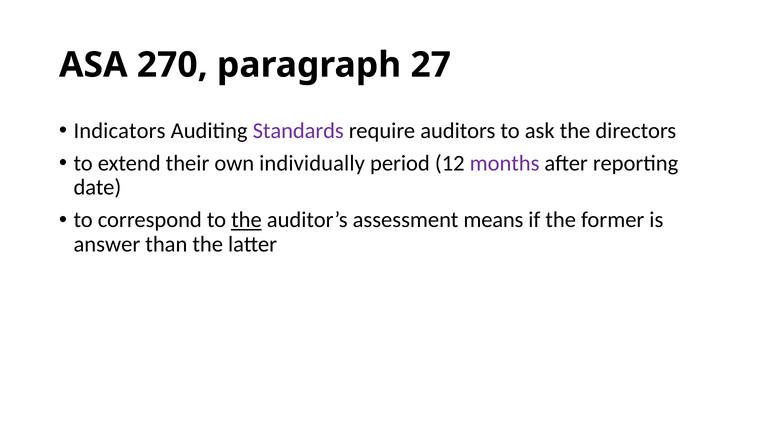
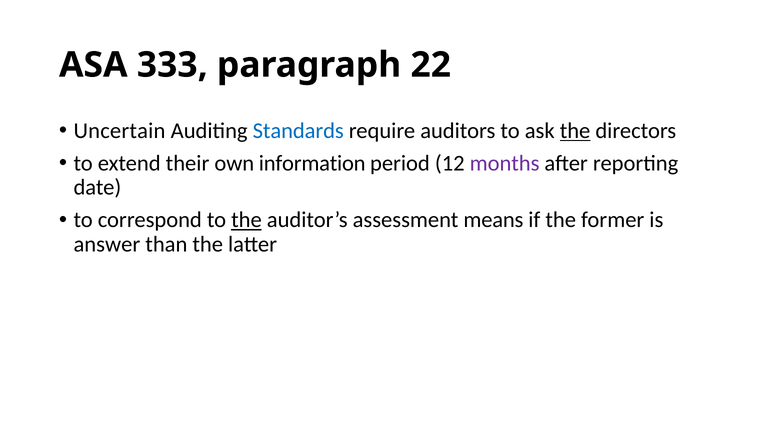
270: 270 -> 333
27: 27 -> 22
Indicators: Indicators -> Uncertain
Standards colour: purple -> blue
the at (575, 131) underline: none -> present
individually: individually -> information
